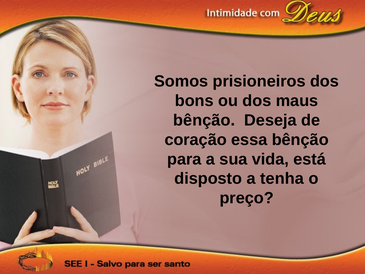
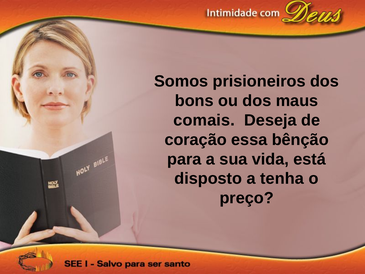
bênção at (204, 120): bênção -> comais
